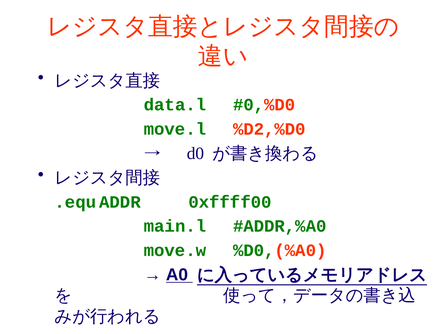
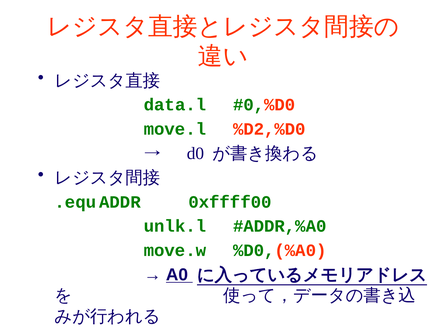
main.l: main.l -> unlk.l
